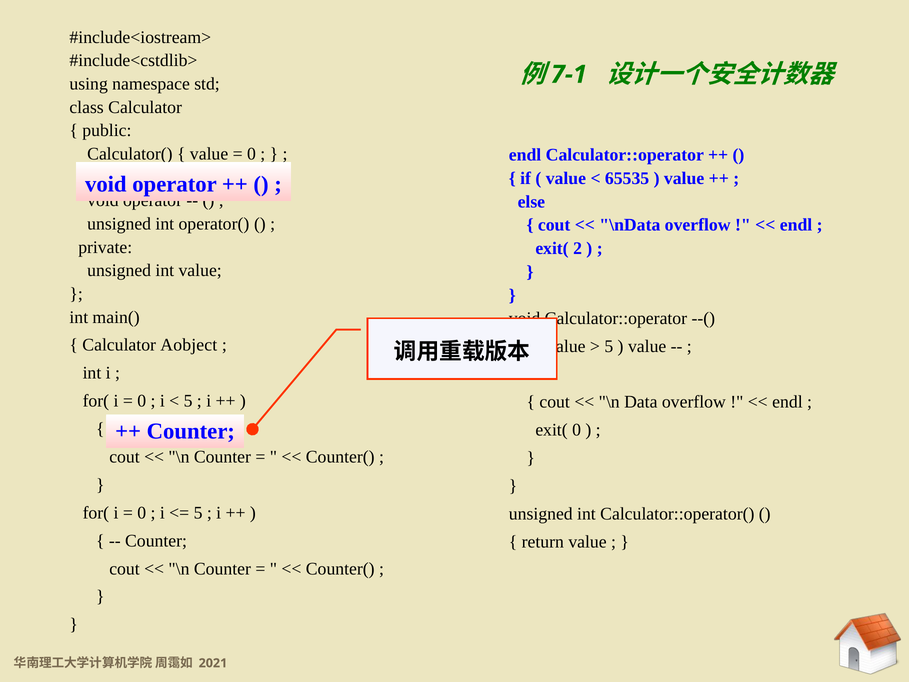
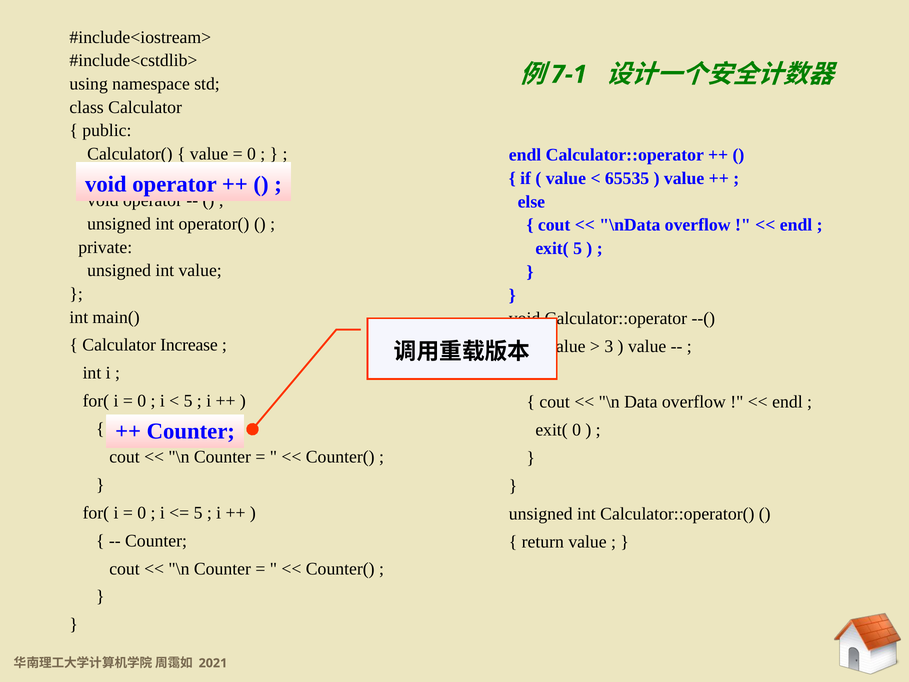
exit( 2: 2 -> 5
Aobject: Aobject -> Increase
5 at (609, 346): 5 -> 3
